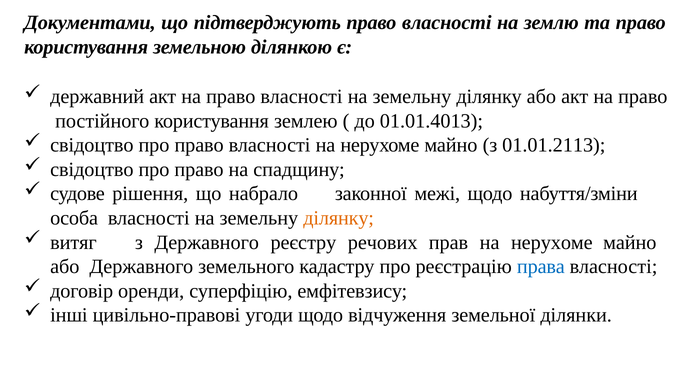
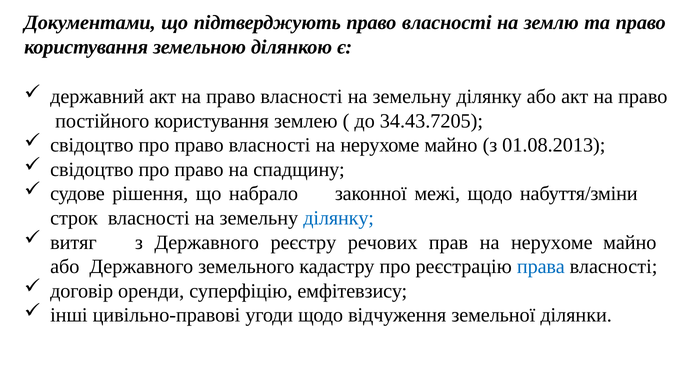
01.01.4013: 01.01.4013 -> 34.43.7205
01.01.2113: 01.01.2113 -> 01.08.2013
особа: особа -> строк
ділянку at (339, 218) colour: orange -> blue
